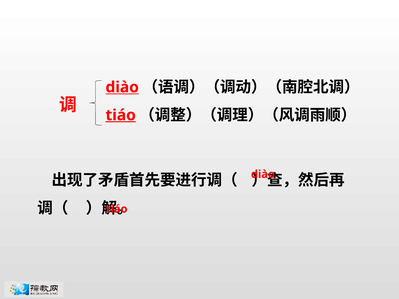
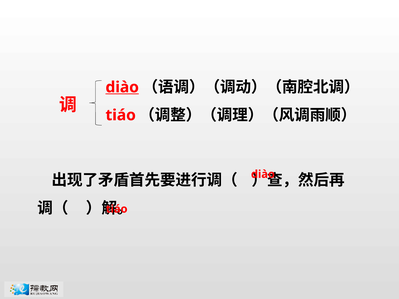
tiáo at (121, 115) underline: present -> none
